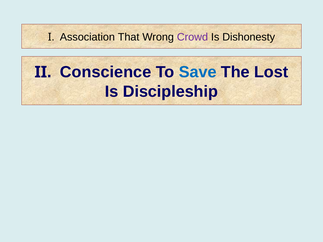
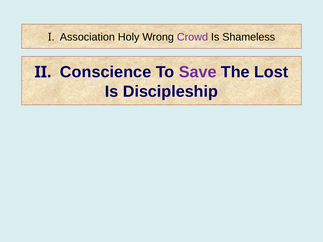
That: That -> Holy
Dishonesty: Dishonesty -> Shameless
Save colour: blue -> purple
